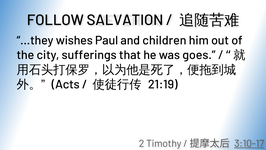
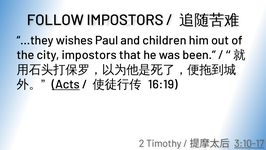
FOLLOW SALVATION: SALVATION -> IMPOSTORS
city sufferings: sufferings -> impostors
goes: goes -> been
Acts underline: none -> present
21:19: 21:19 -> 16:19
